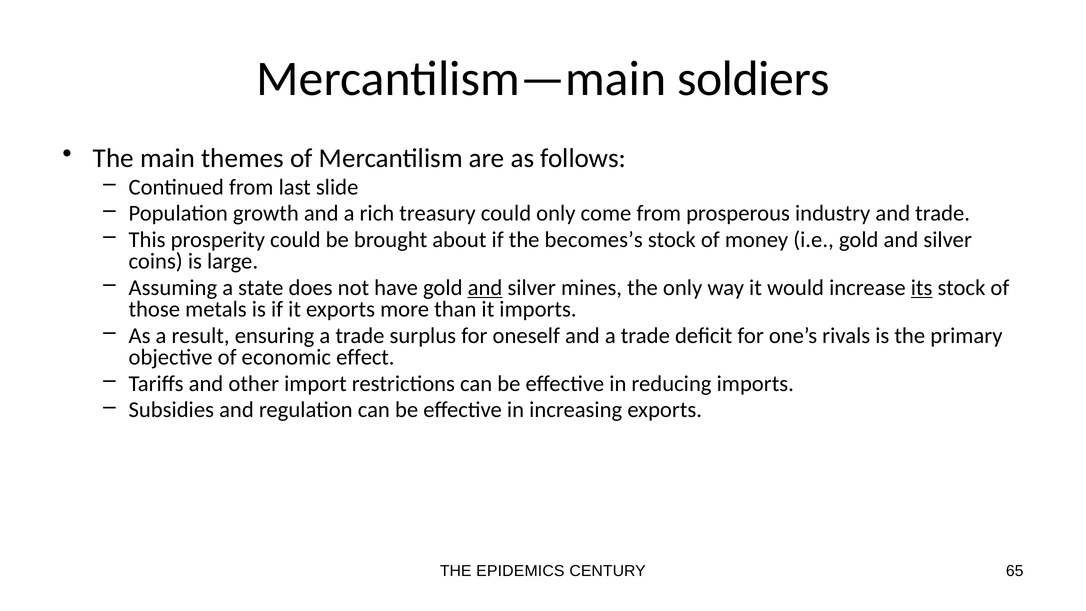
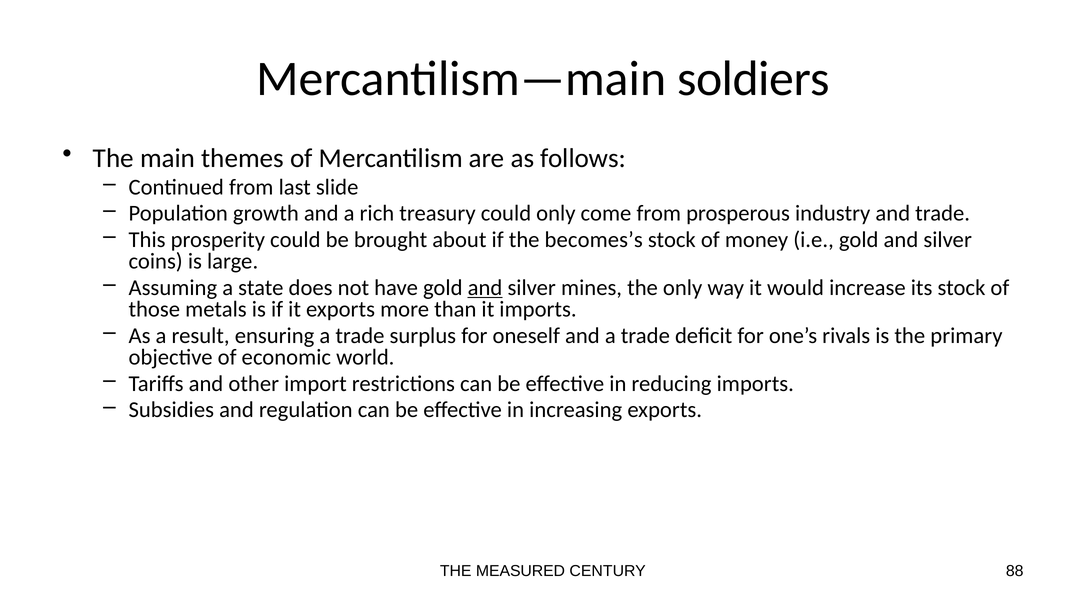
its underline: present -> none
effect: effect -> world
EPIDEMICS: EPIDEMICS -> MEASURED
65: 65 -> 88
